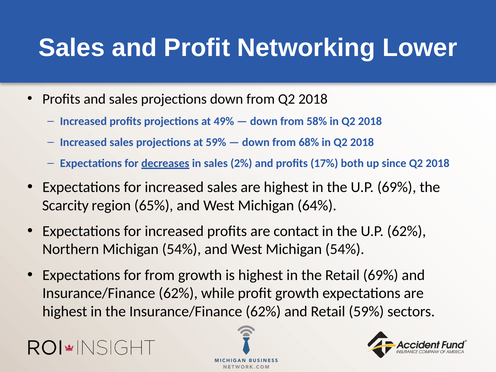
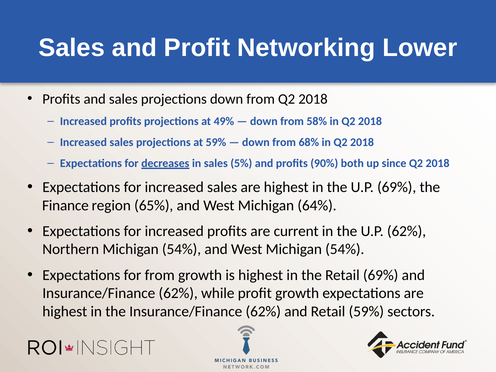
2%: 2% -> 5%
17%: 17% -> 90%
Scarcity: Scarcity -> Finance
contact: contact -> current
